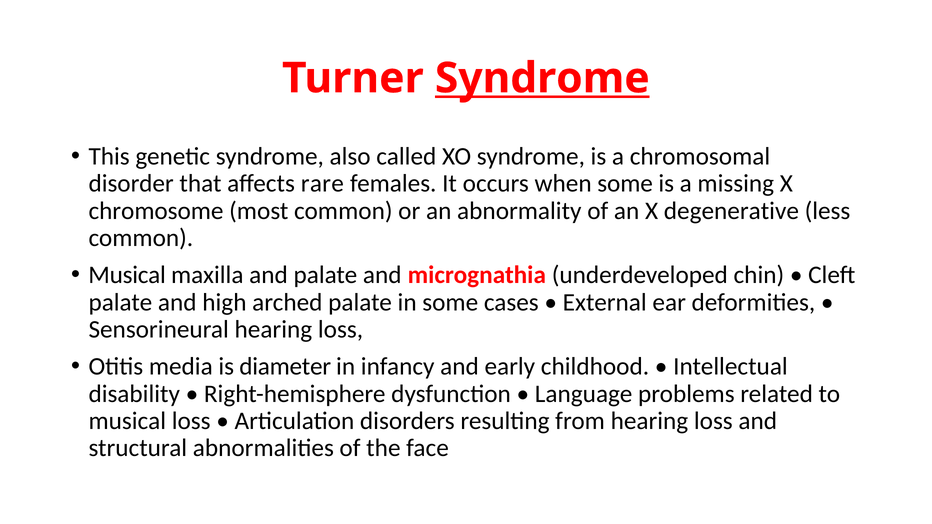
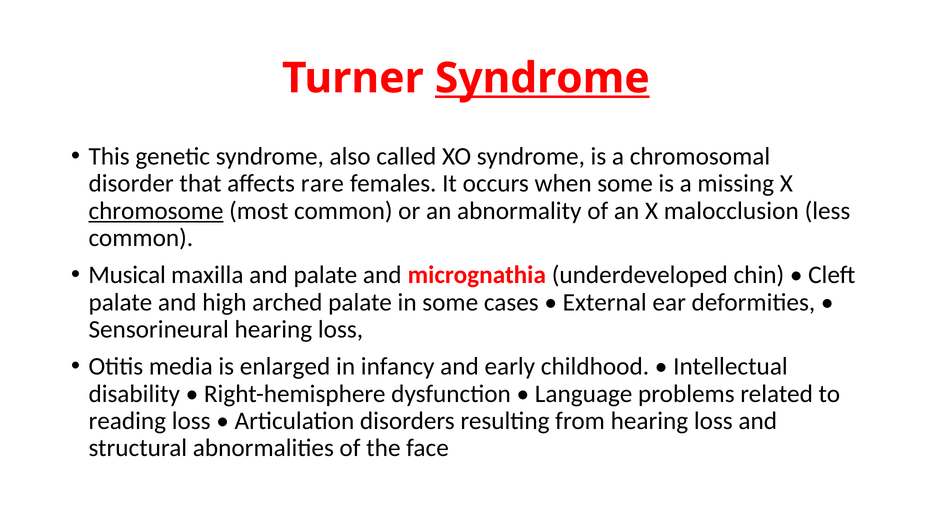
chromosome underline: none -> present
degenerative: degenerative -> malocclusion
diameter: diameter -> enlarged
musical at (127, 421): musical -> reading
